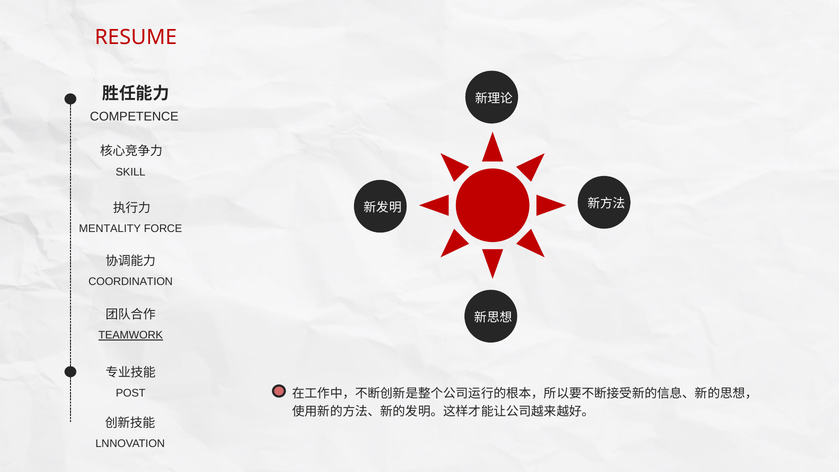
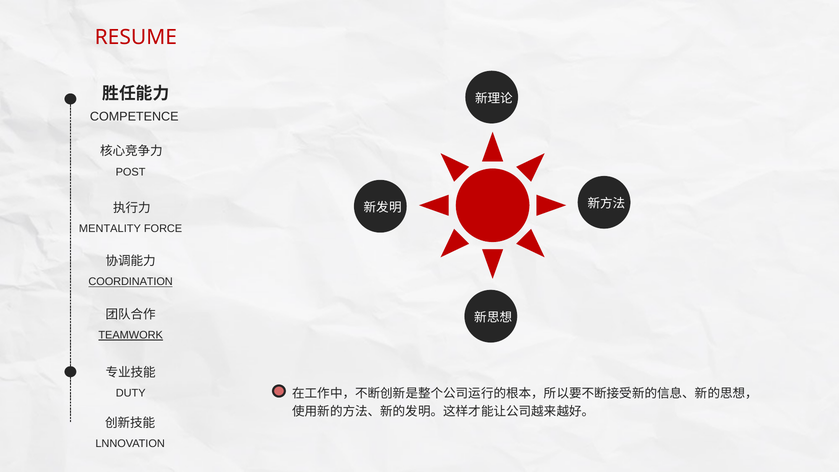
SKILL: SKILL -> POST
COORDINATION underline: none -> present
POST: POST -> DUTY
